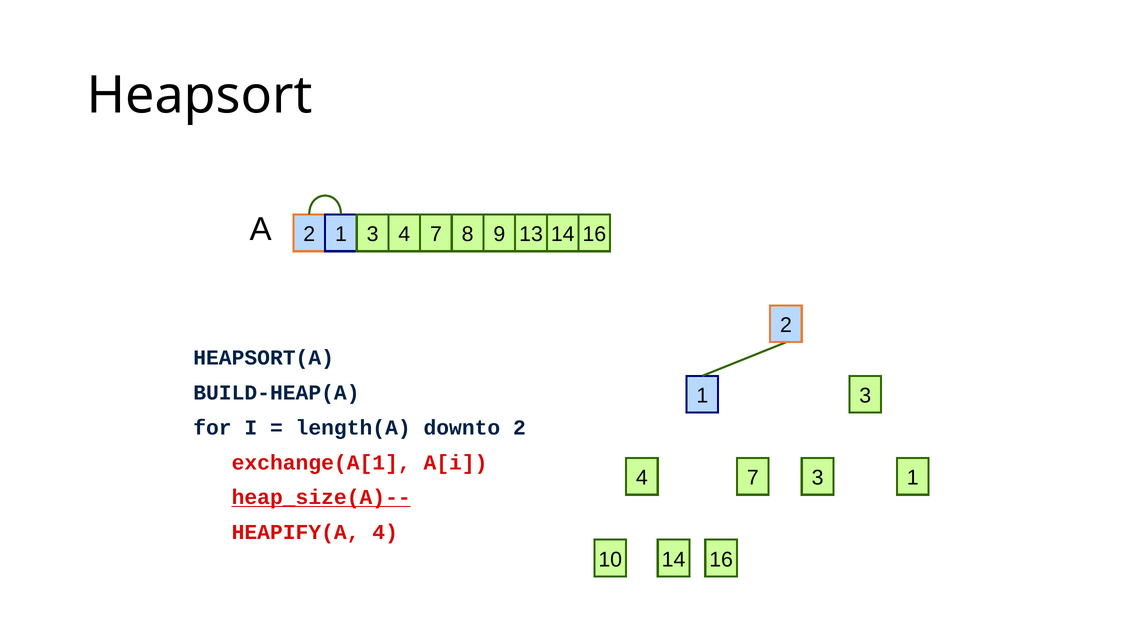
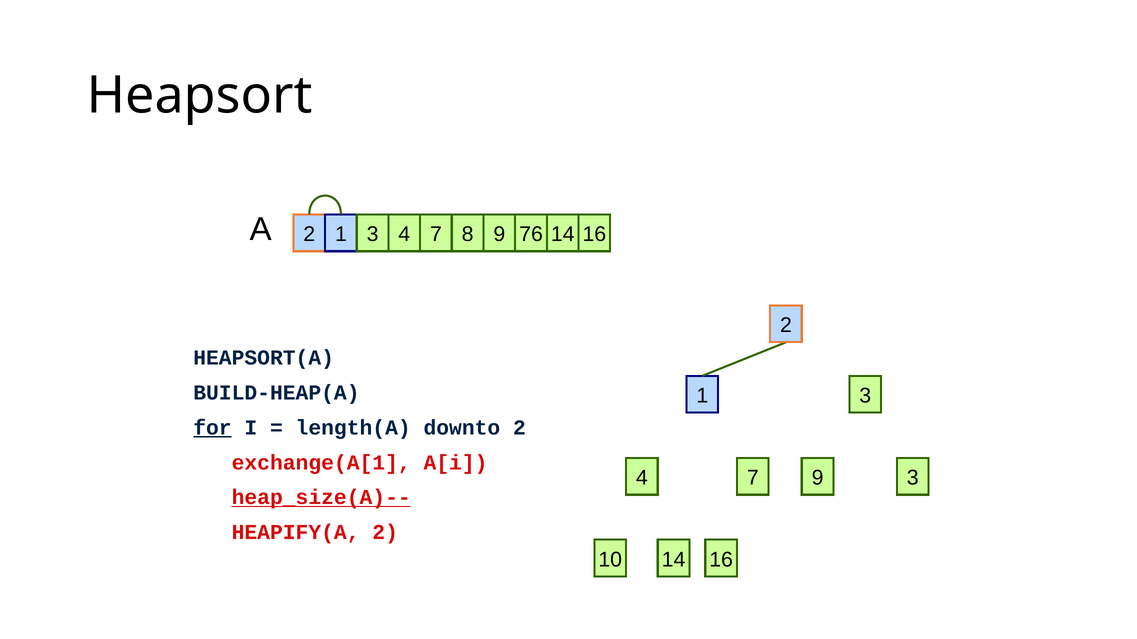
13: 13 -> 76
for underline: none -> present
7 3: 3 -> 9
1 at (913, 478): 1 -> 3
HEAPIFY(A 4: 4 -> 2
